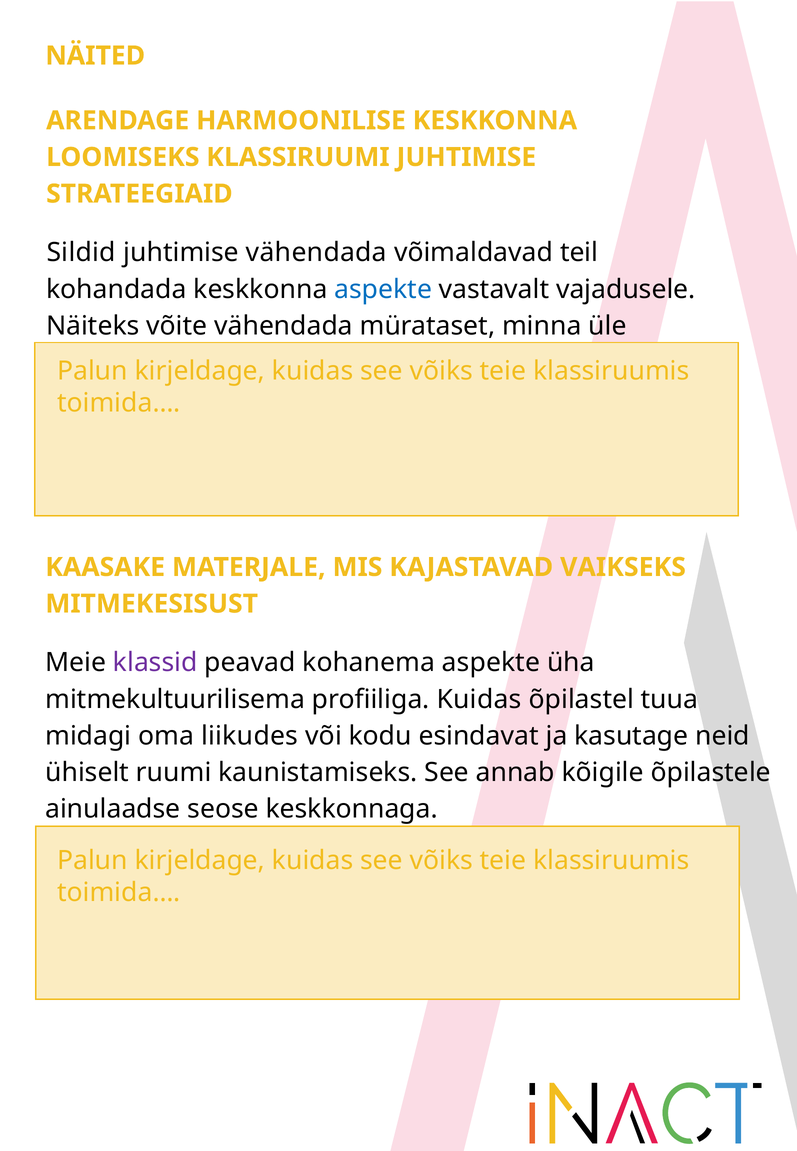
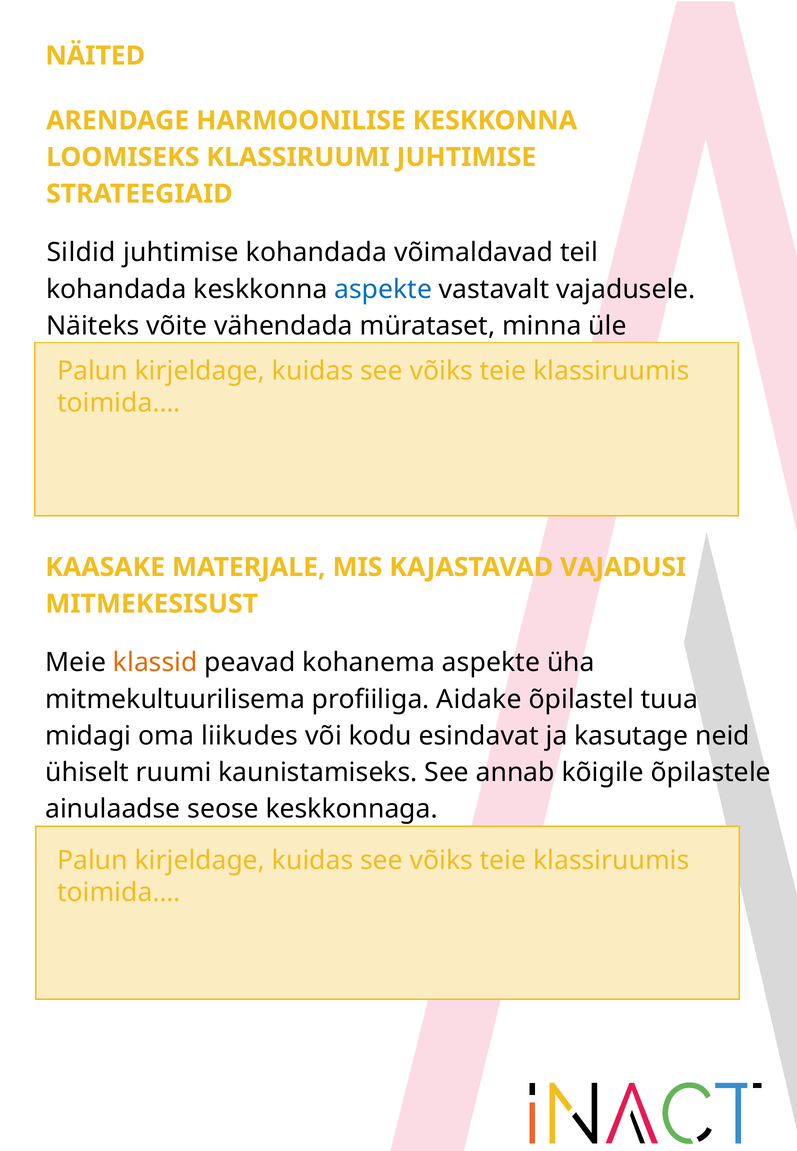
juhtimise vähendada: vähendada -> kohandada
VAIKSEKS: VAIKSEKS -> VAJADUSI
klassid colour: purple -> orange
profiiliga Kuidas: Kuidas -> Aidake
